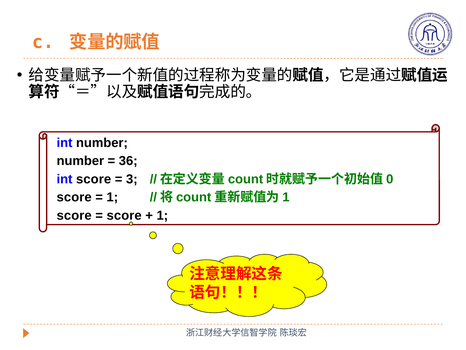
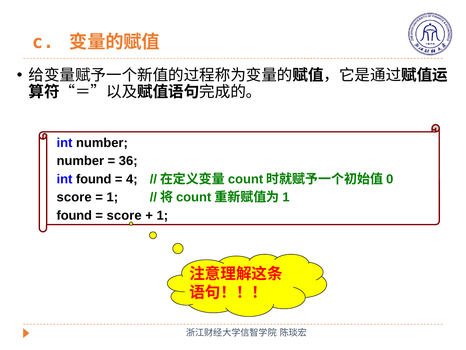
int score: score -> found
3: 3 -> 4
score at (74, 215): score -> found
